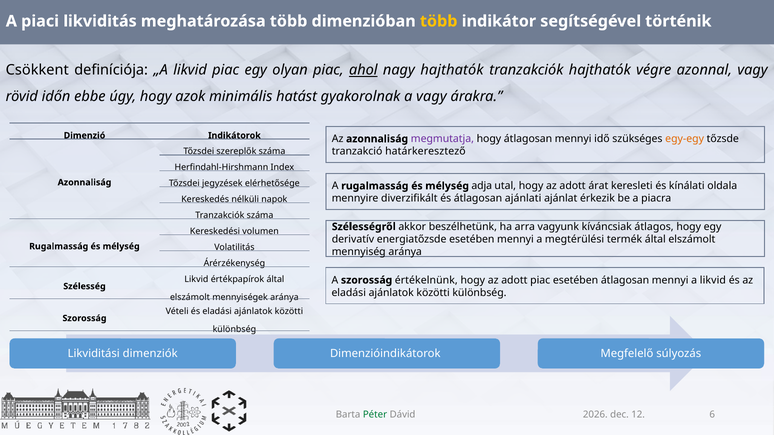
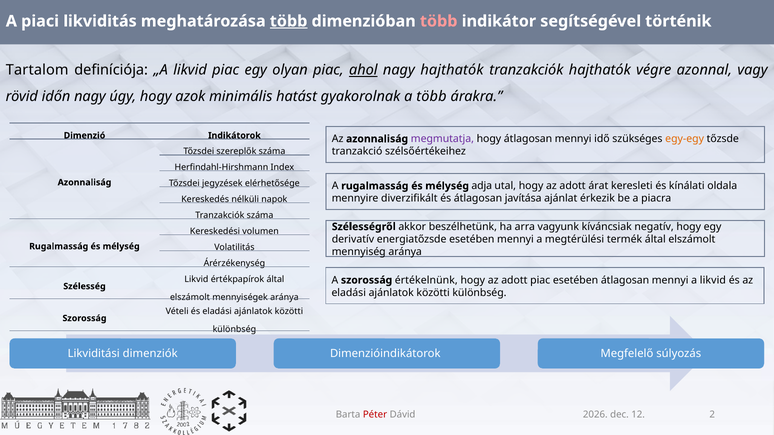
több at (289, 21) underline: none -> present
több at (439, 21) colour: yellow -> pink
Csökkent: Csökkent -> Tartalom
időn ebbe: ebbe -> nagy
a vagy: vagy -> több
határkeresztező: határkeresztező -> szélsőértékeihez
ajánlati: ajánlati -> javítása
átlagos: átlagos -> negatív
Péter colour: green -> red
6: 6 -> 2
